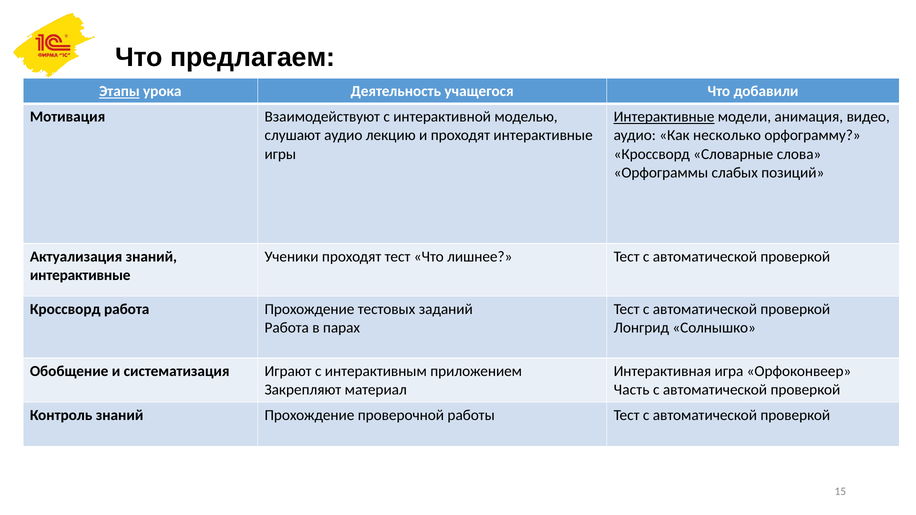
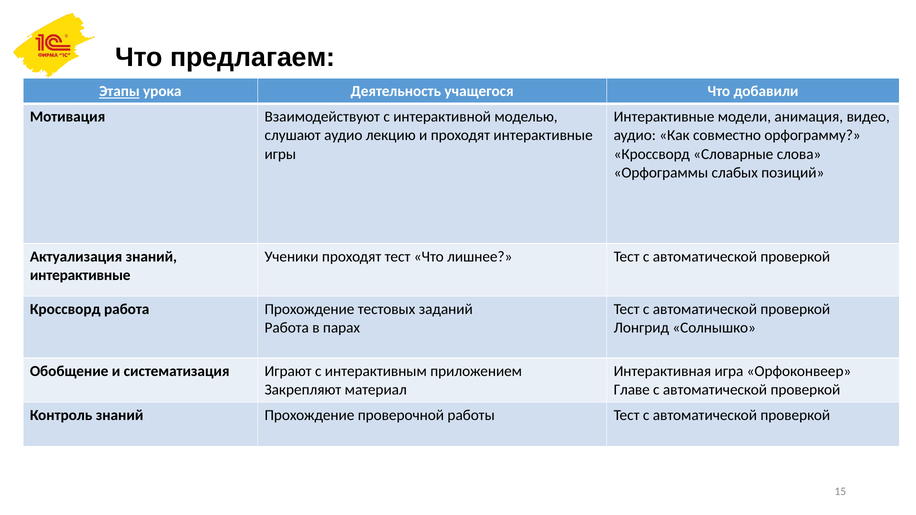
Интерактивные at (664, 117) underline: present -> none
несколько: несколько -> совместно
Часть: Часть -> Главе
